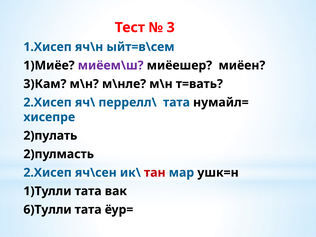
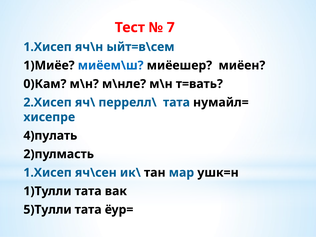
3: 3 -> 7
миёем\ш colour: purple -> blue
3)Кам: 3)Кам -> 0)Кам
2)пулать: 2)пулать -> 4)пулать
2.Хисеп at (48, 173): 2.Хисеп -> 1.Хисеп
тан colour: red -> black
6)Тулли: 6)Тулли -> 5)Тулли
